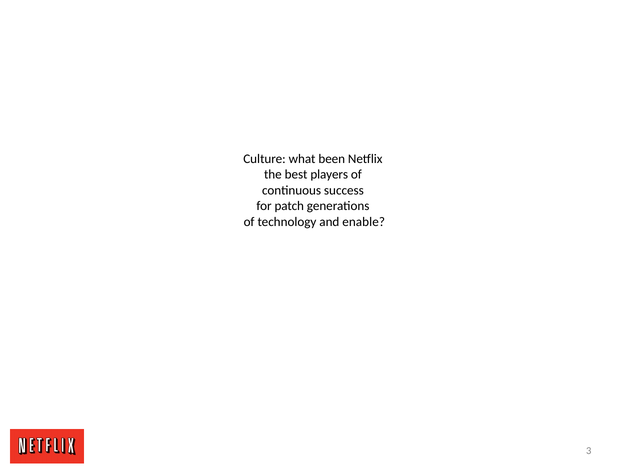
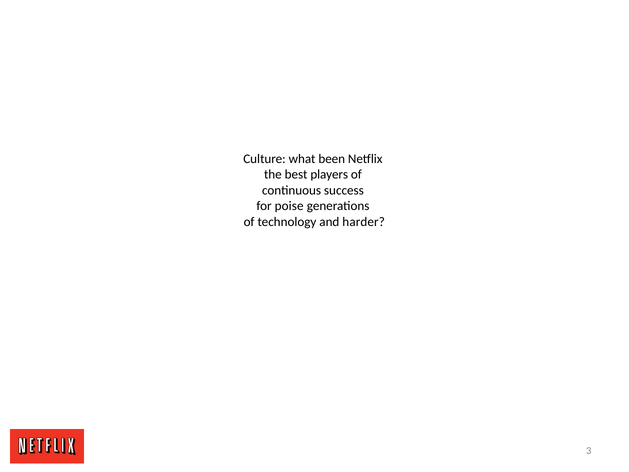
patch: patch -> poise
enable: enable -> harder
